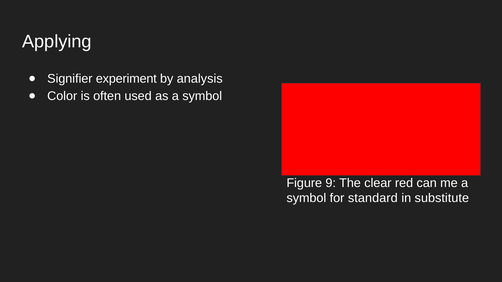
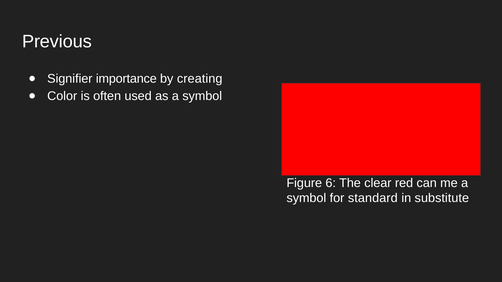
Applying: Applying -> Previous
experiment: experiment -> importance
analysis: analysis -> creating
9: 9 -> 6
